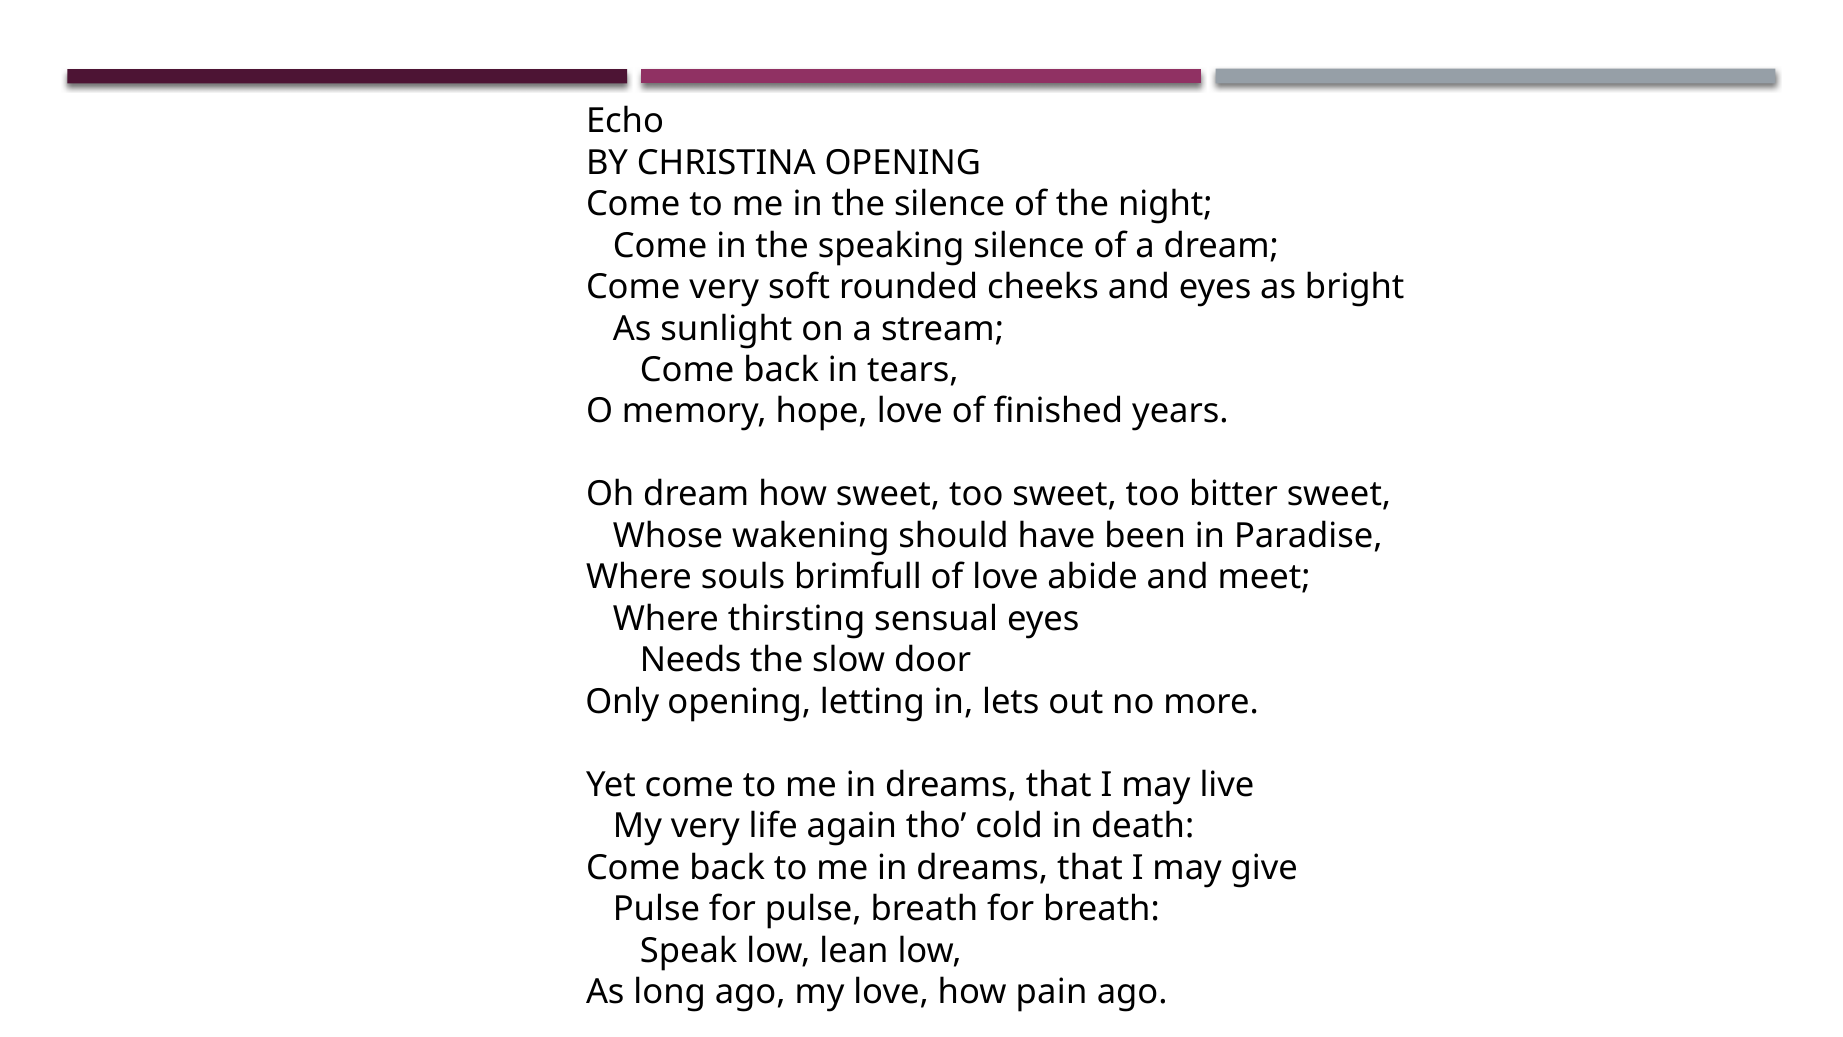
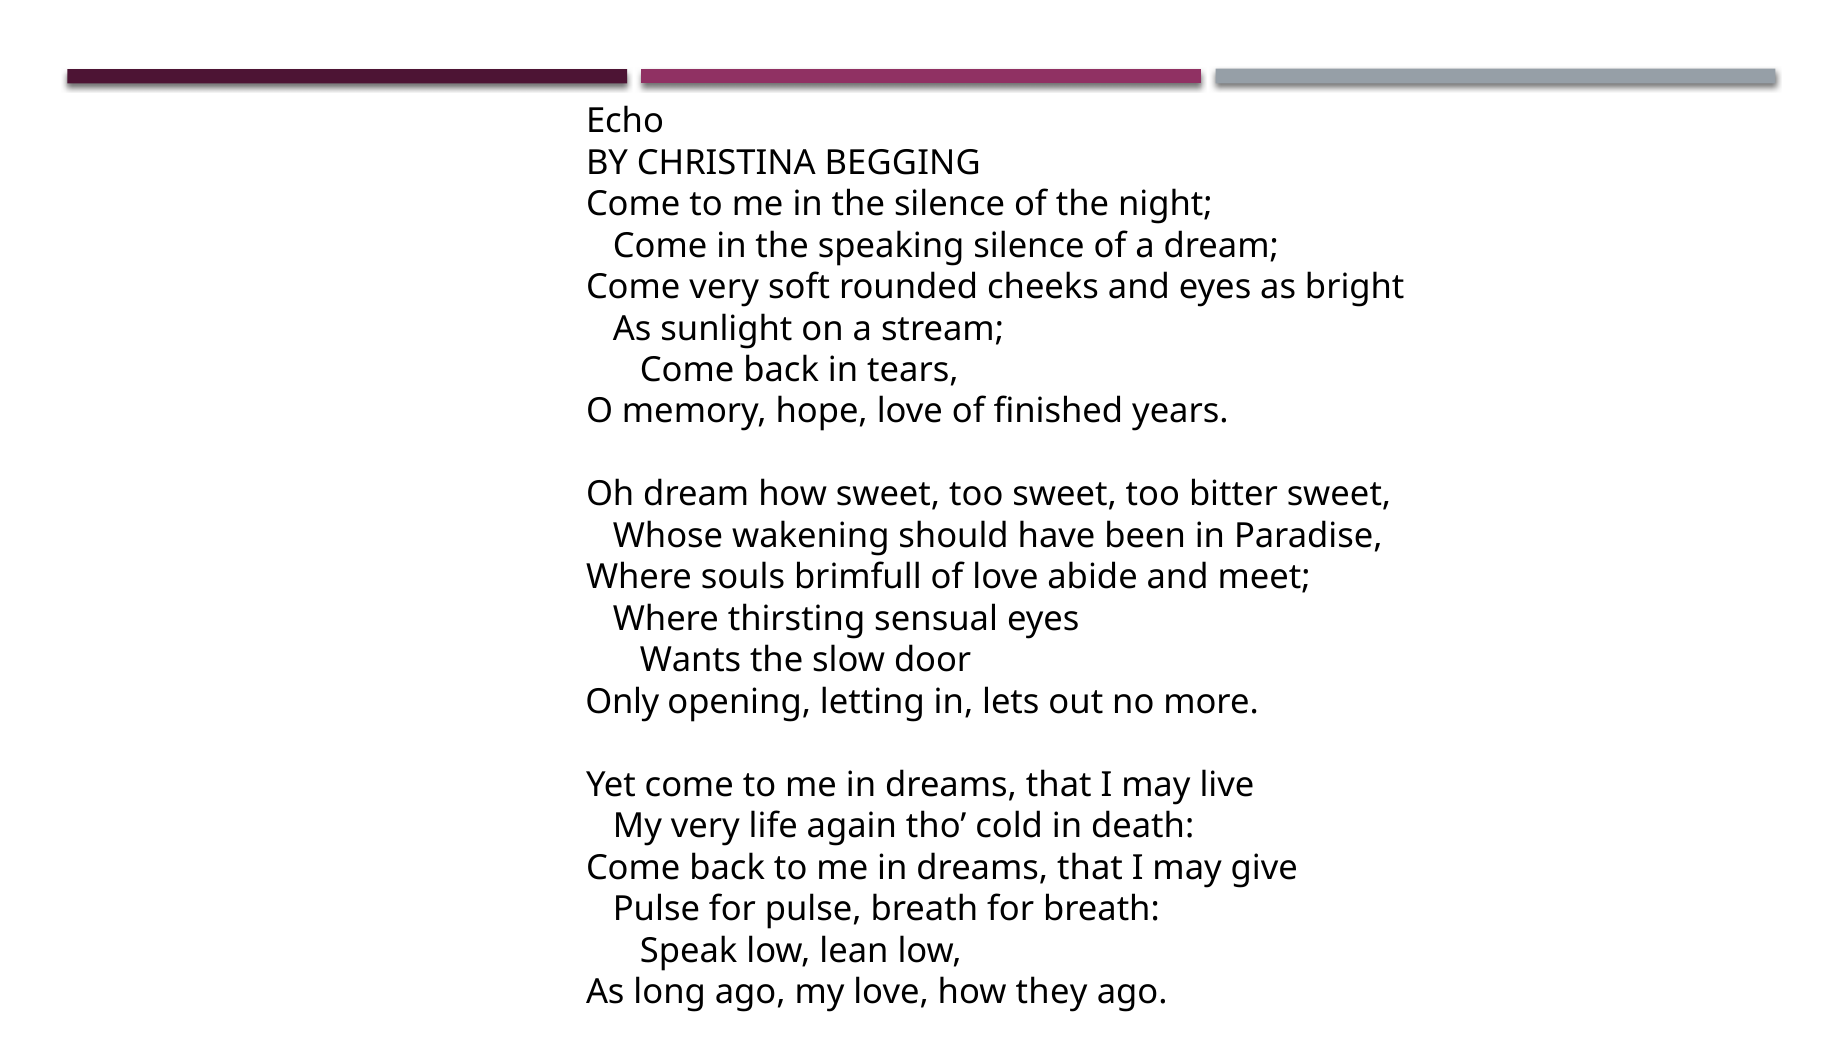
CHRISTINA OPENING: OPENING -> BEGGING
Needs: Needs -> Wants
pain: pain -> they
